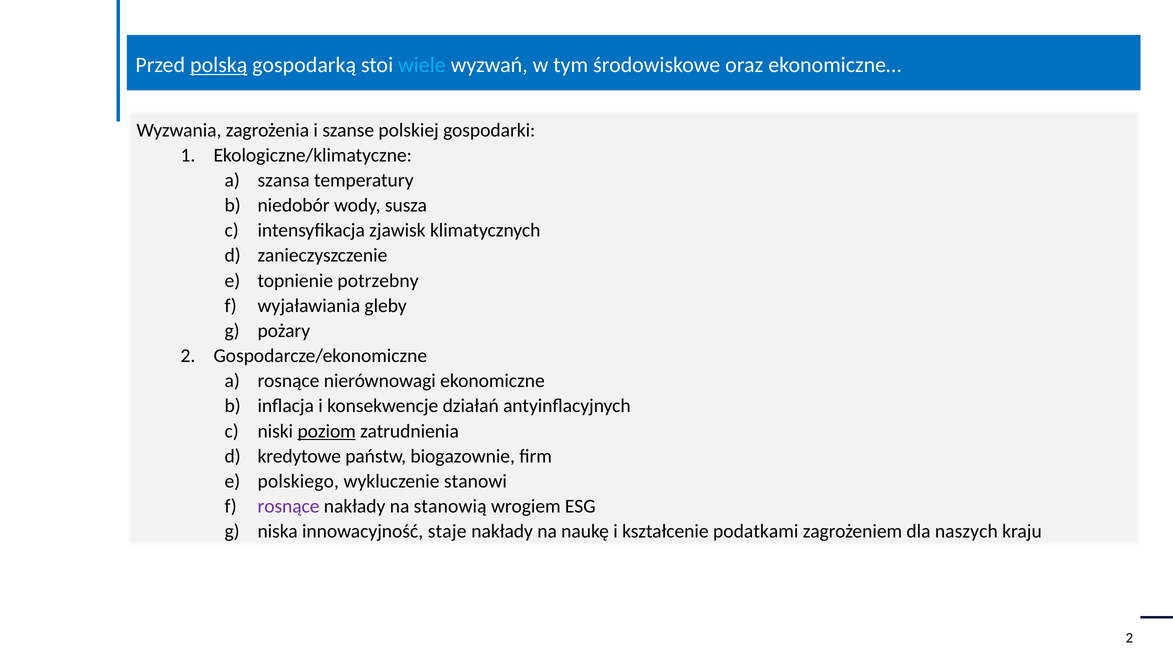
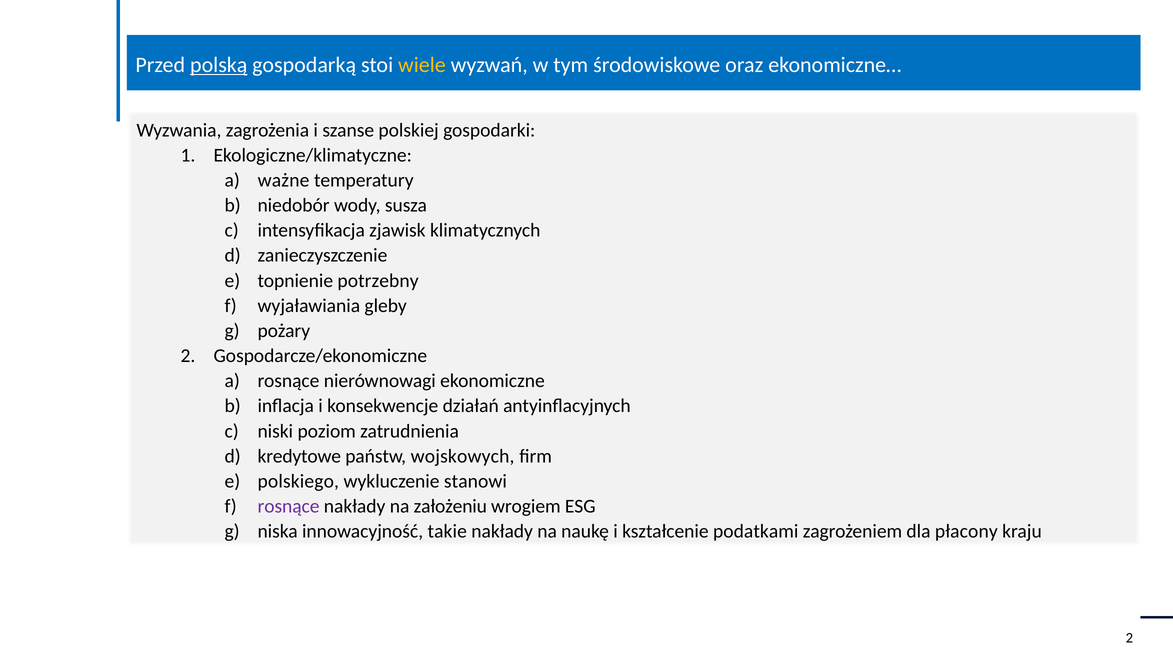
wiele colour: light blue -> yellow
szansa: szansa -> ważne
poziom underline: present -> none
biogazownie: biogazownie -> wojskowych
stanowią: stanowią -> założeniu
staje: staje -> takie
naszych: naszych -> płacony
